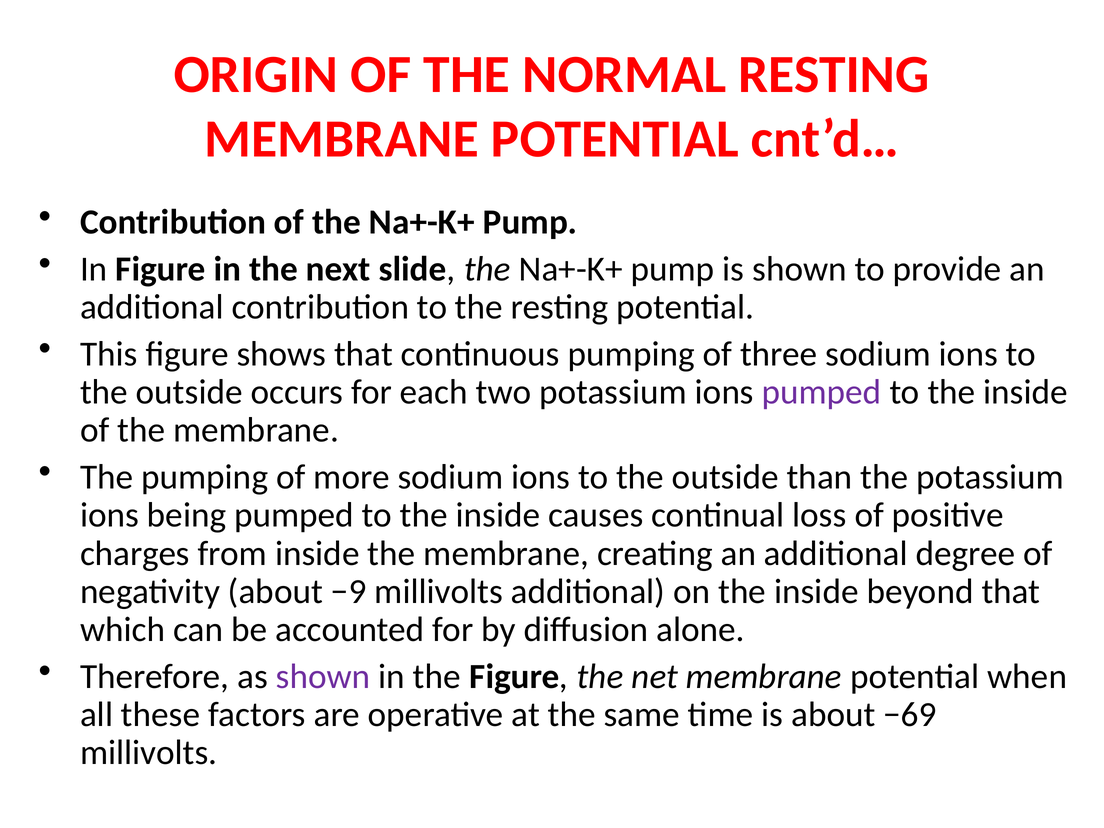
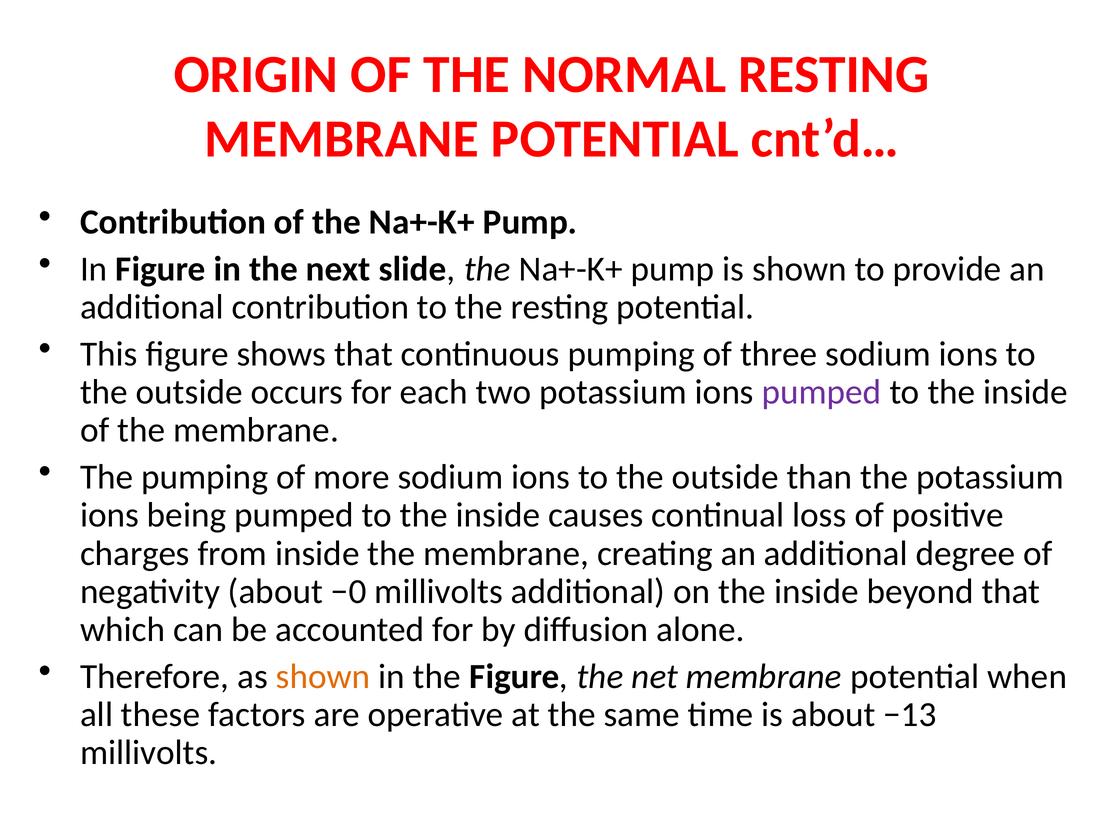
−9: −9 -> −0
shown at (323, 676) colour: purple -> orange
−69: −69 -> −13
